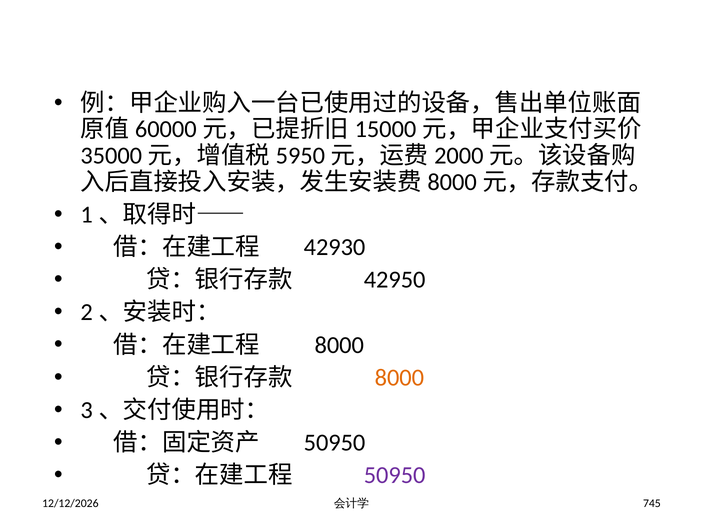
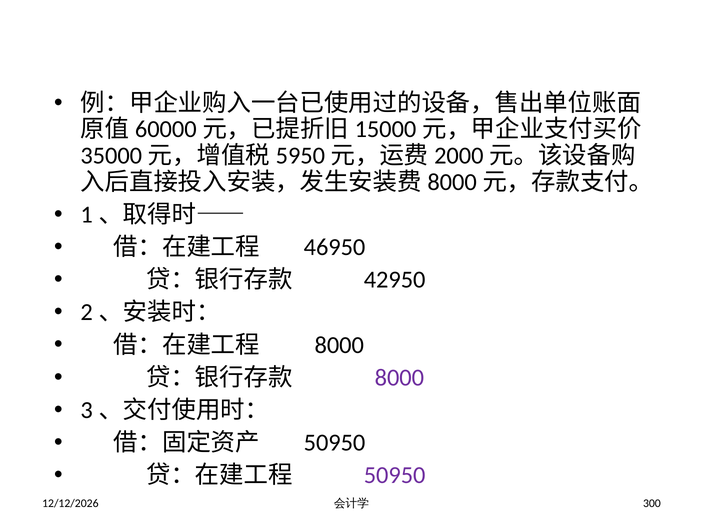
42930: 42930 -> 46950
8000 at (399, 378) colour: orange -> purple
745: 745 -> 300
